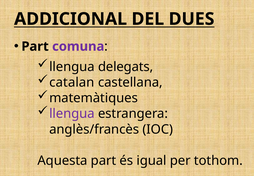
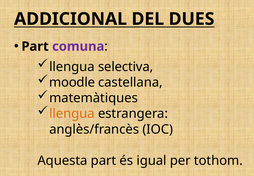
delegats: delegats -> selectiva
catalan: catalan -> moodle
llengua at (72, 114) colour: purple -> orange
